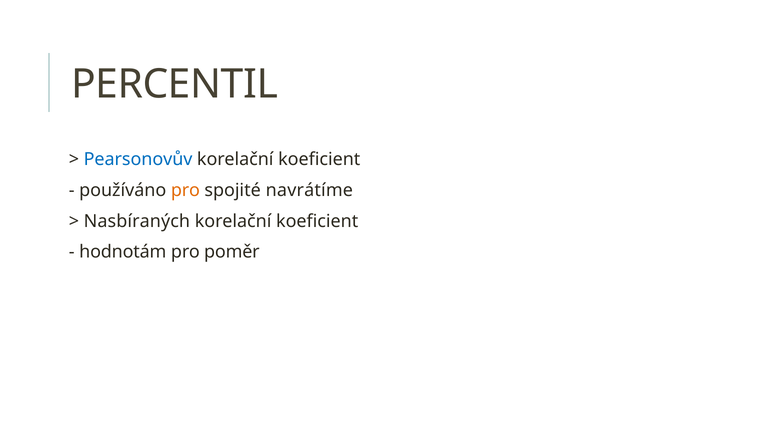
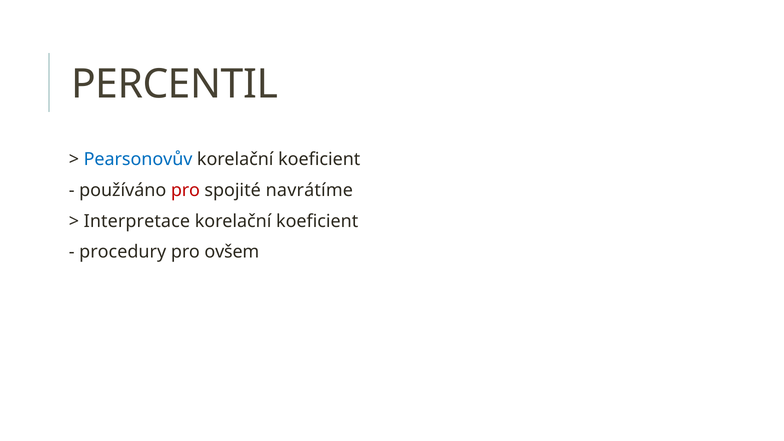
pro at (185, 190) colour: orange -> red
Nasbíraných: Nasbíraných -> Interpretace
hodnotám: hodnotám -> procedury
poměr: poměr -> ovšem
